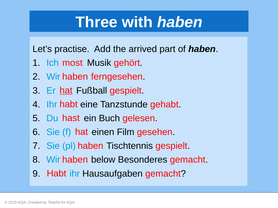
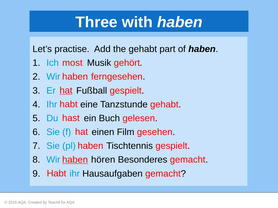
the arrived: arrived -> gehabt
haben at (75, 160) underline: none -> present
below: below -> hören
